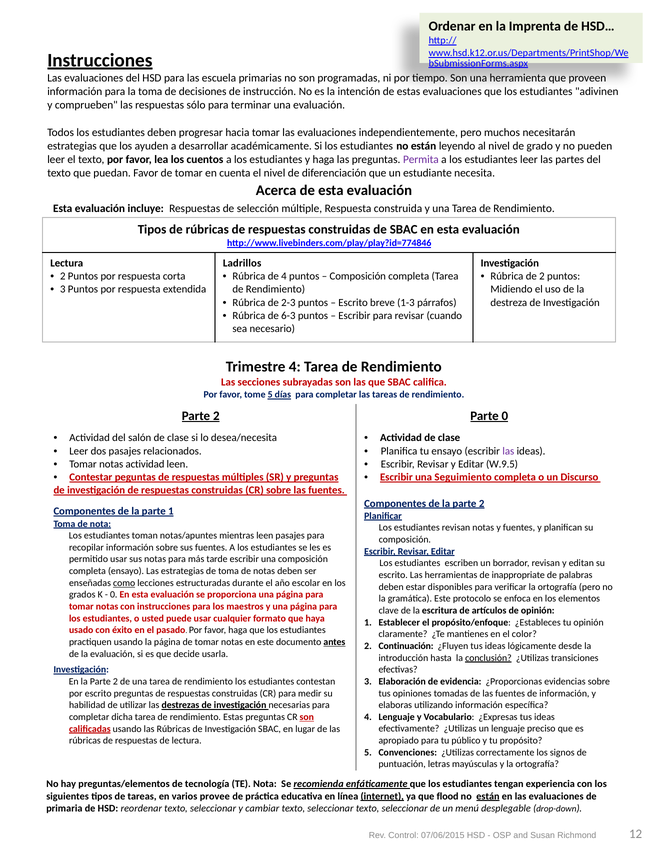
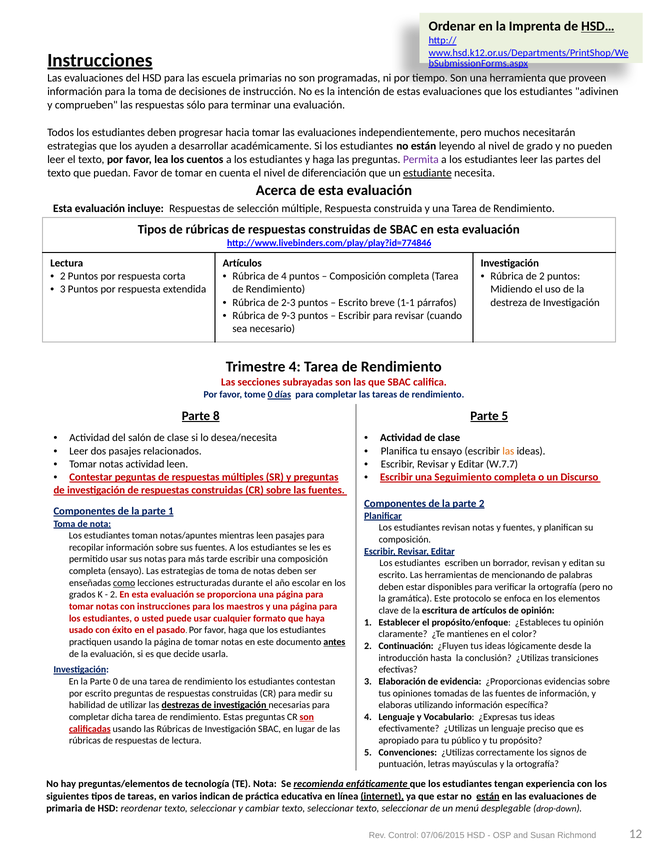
HSD… underline: none -> present
estudiante underline: none -> present
Ladrillos at (242, 263): Ladrillos -> Artículos
1-3: 1-3 -> 1-1
6-3: 6-3 -> 9-3
tome 5: 5 -> 0
2 at (216, 416): 2 -> 8
Parte 0: 0 -> 5
las at (508, 451) colour: purple -> orange
W.9.5: W.9.5 -> W.7.7
inappropriate: inappropriate -> mencionando
0 at (114, 594): 0 -> 2
conclusión underline: present -> none
En la Parte 2: 2 -> 0
provee: provee -> indican
que flood: flood -> estar
